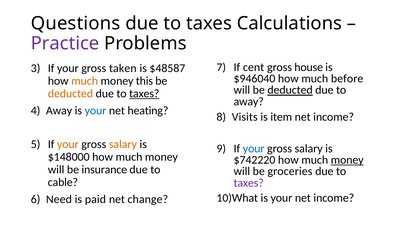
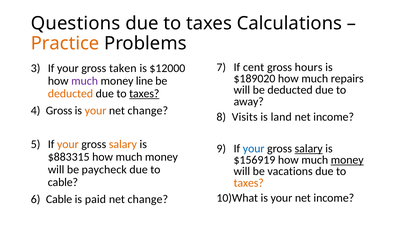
Practice colour: purple -> orange
house: house -> hours
$48587: $48587 -> $12000
$946040: $946040 -> $189020
before: before -> repairs
much at (85, 81) colour: orange -> purple
this: this -> line
deducted at (290, 90) underline: present -> none
Away at (59, 111): Away -> Gross
your at (96, 111) colour: blue -> orange
heating at (148, 111): heating -> change
item: item -> land
salary at (309, 149) underline: none -> present
$148000: $148000 -> $883315
$742220: $742220 -> $156919
insurance: insurance -> paycheck
groceries: groceries -> vacations
taxes at (249, 183) colour: purple -> orange
Need at (59, 199): Need -> Cable
